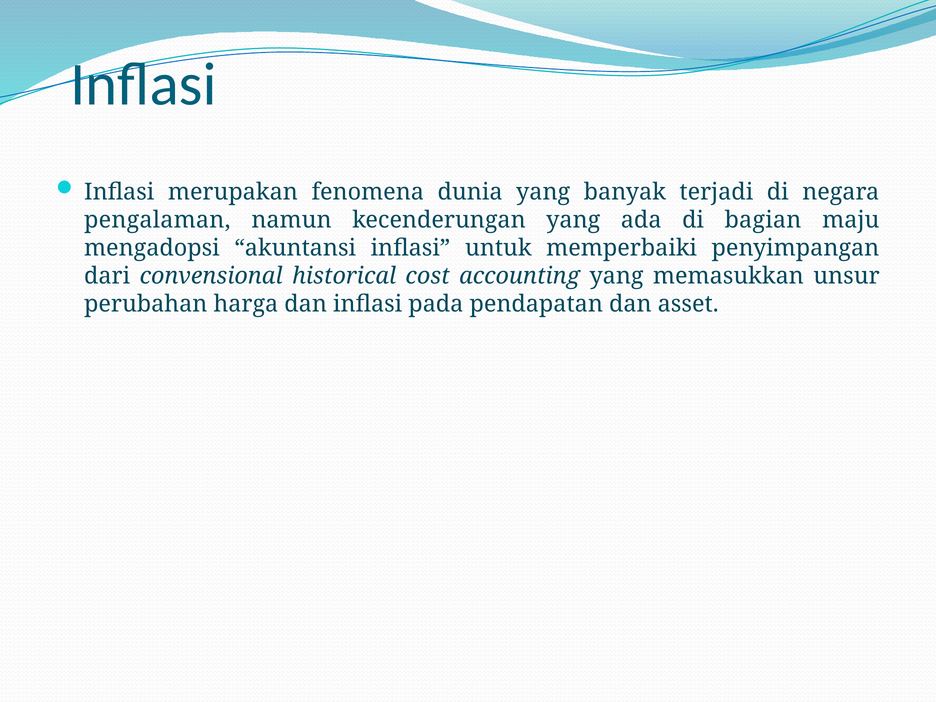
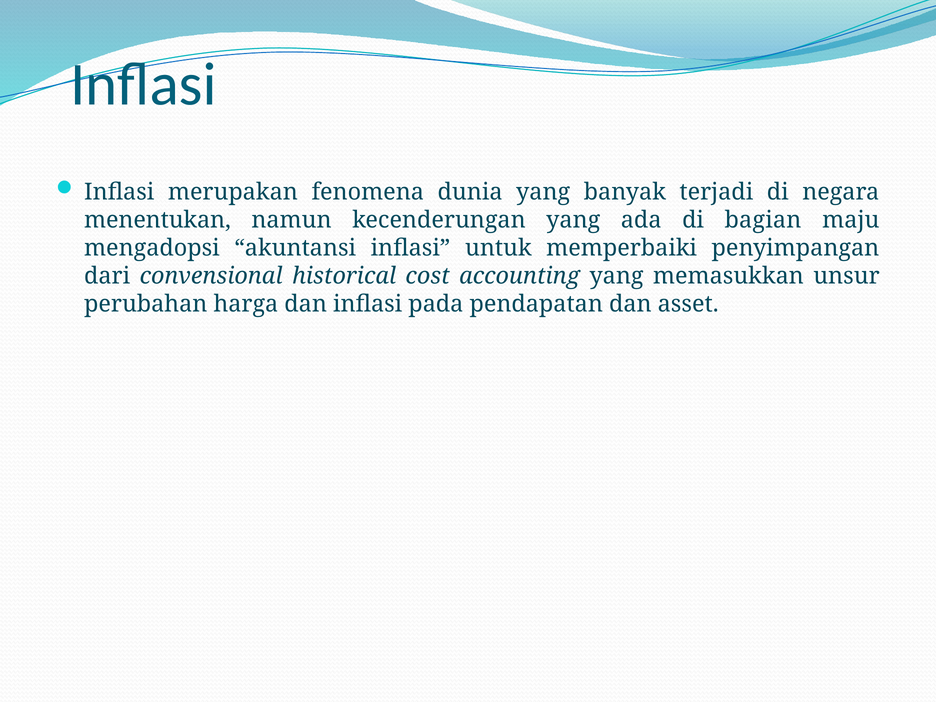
pengalaman: pengalaman -> menentukan
